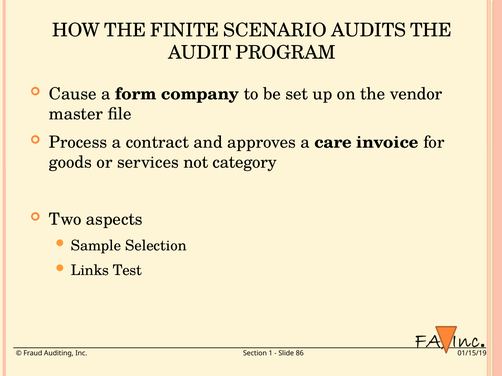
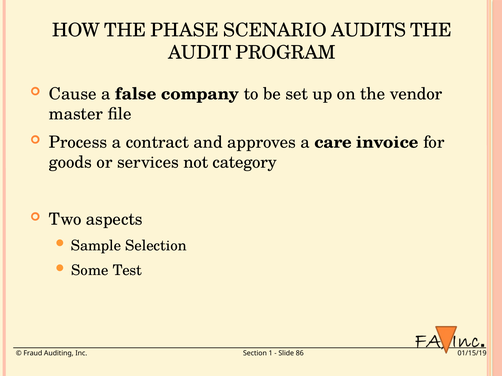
FINITE: FINITE -> PHASE
form: form -> false
Links: Links -> Some
